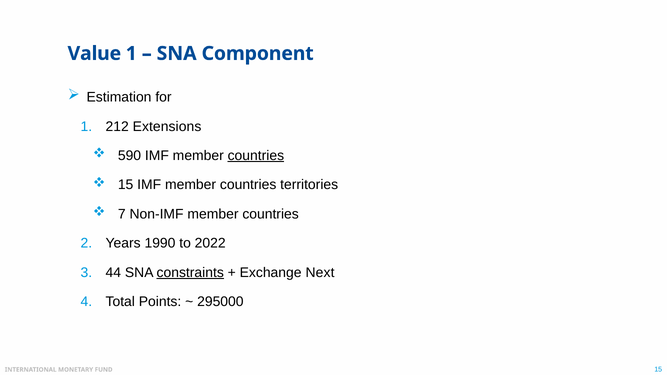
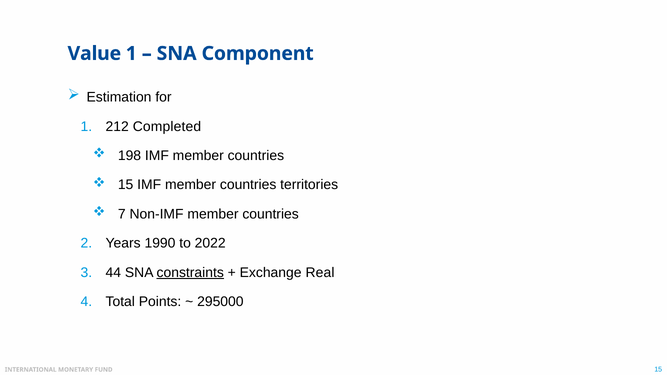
Extensions: Extensions -> Completed
590: 590 -> 198
countries at (256, 156) underline: present -> none
Next: Next -> Real
